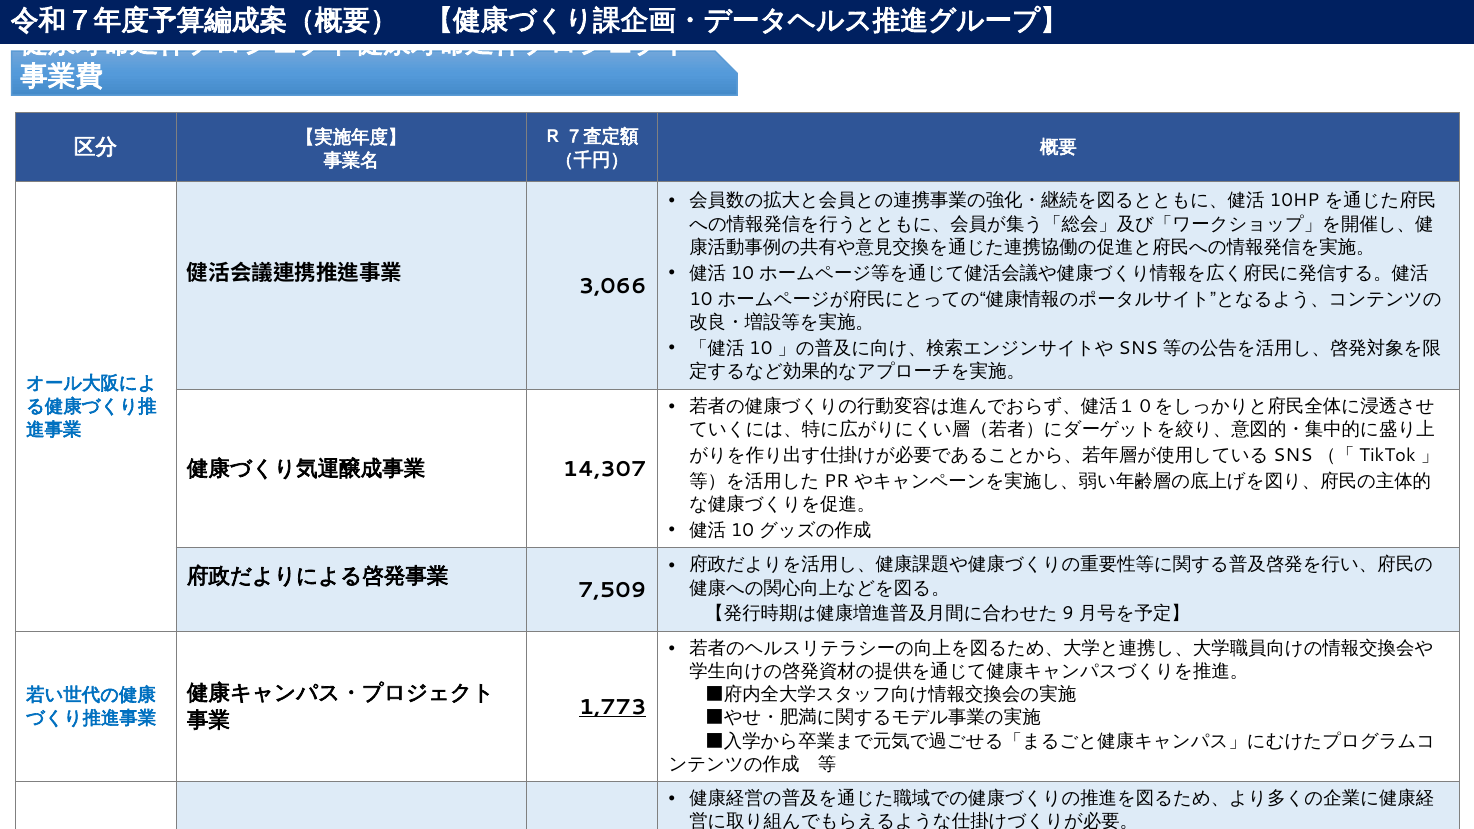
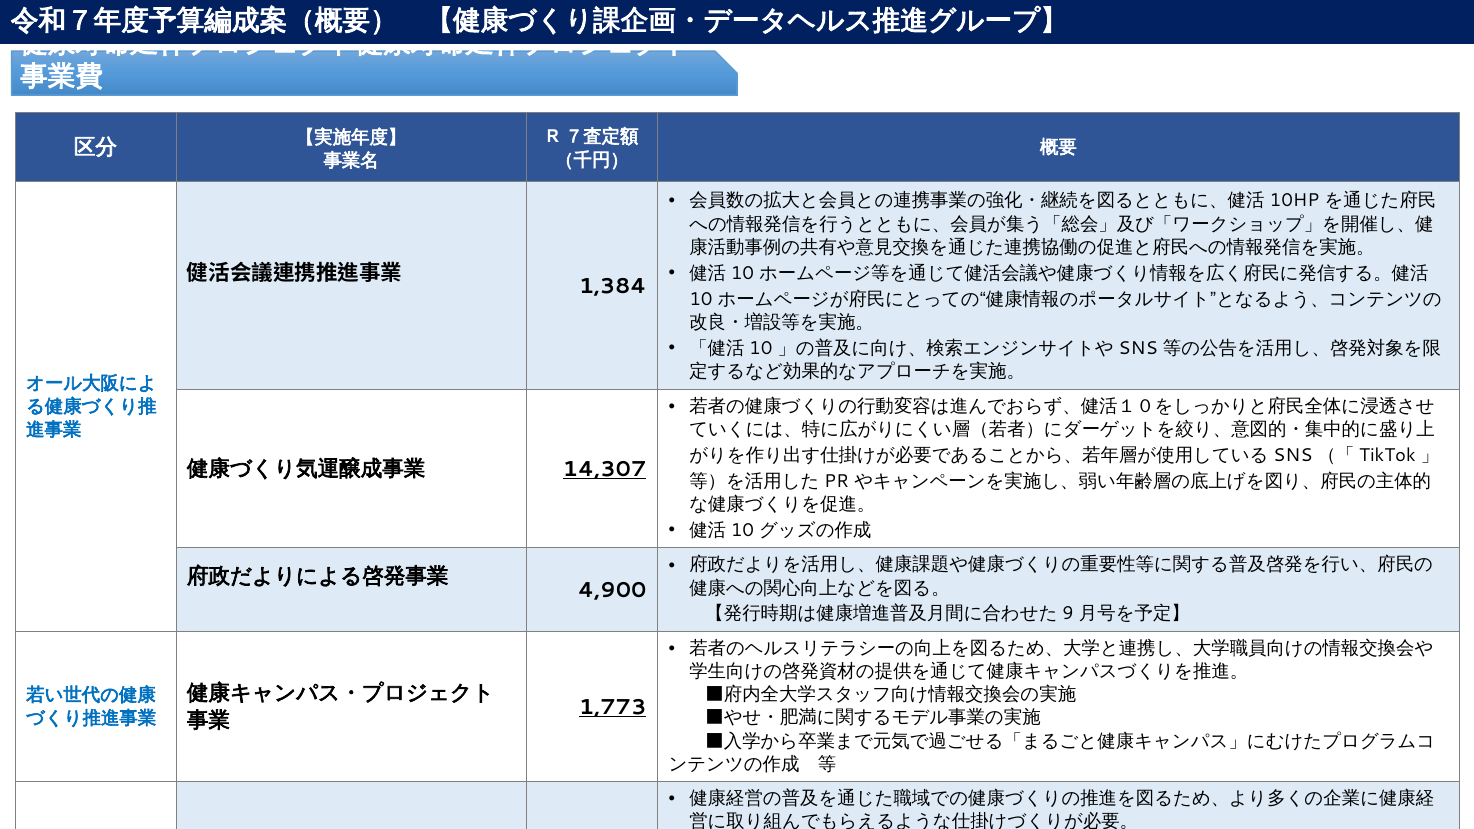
3,066: 3,066 -> 1,384
14,307 underline: none -> present
7,509: 7,509 -> 4,900
